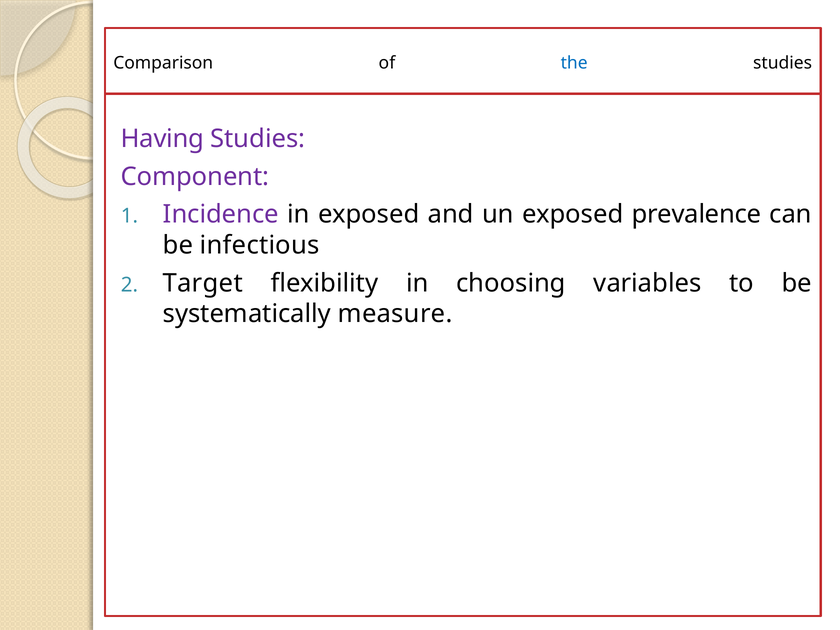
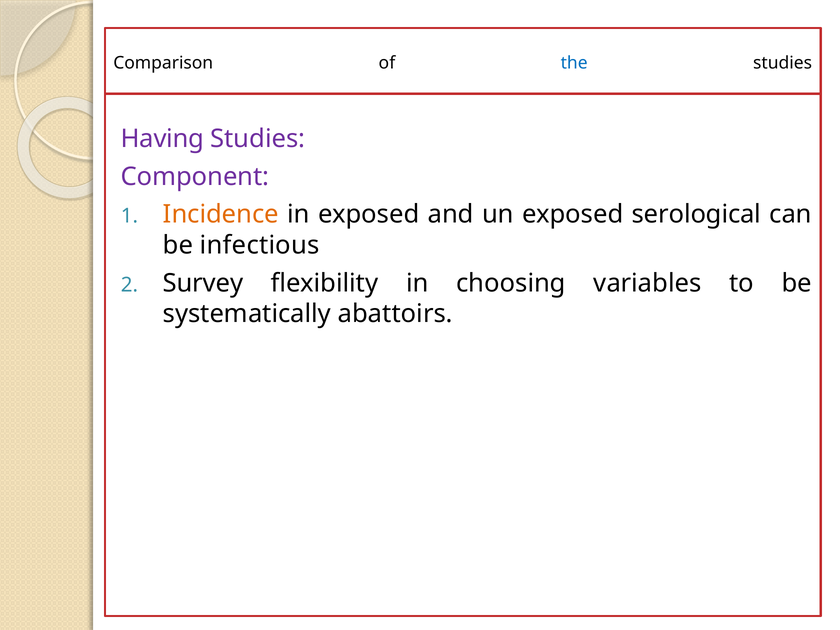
Incidence colour: purple -> orange
prevalence: prevalence -> serological
Target: Target -> Survey
measure: measure -> abattoirs
